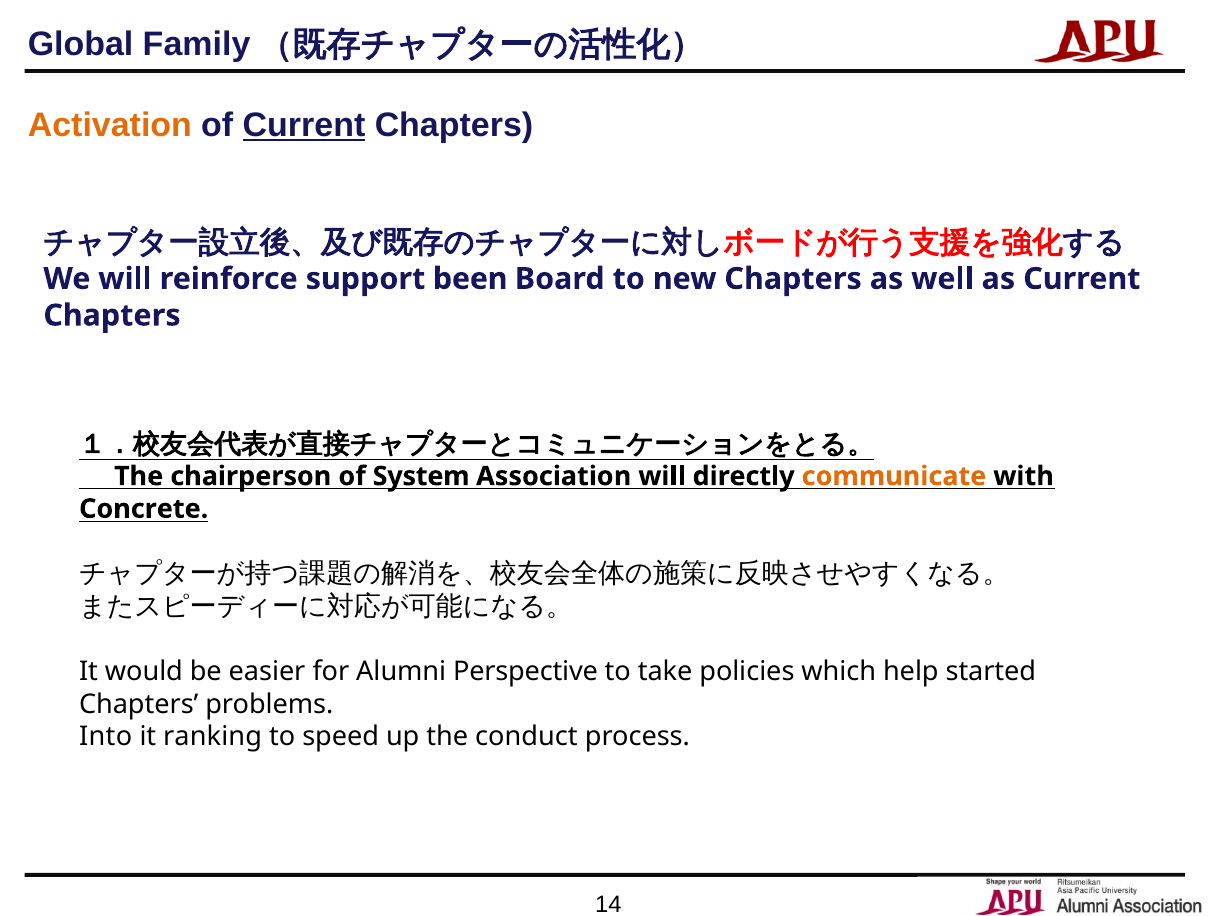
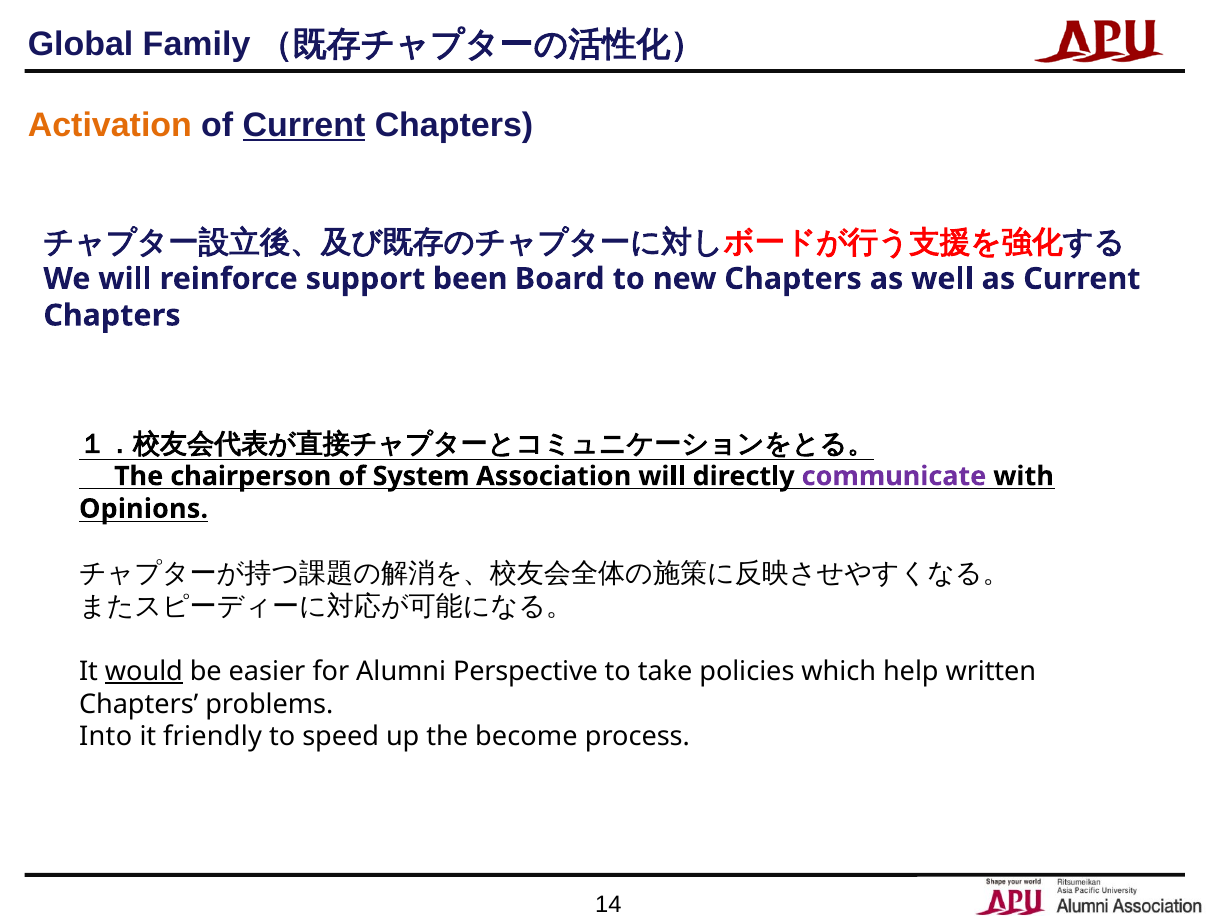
communicate colour: orange -> purple
Concrete: Concrete -> Opinions
would underline: none -> present
started: started -> written
ranking: ranking -> friendly
conduct: conduct -> become
